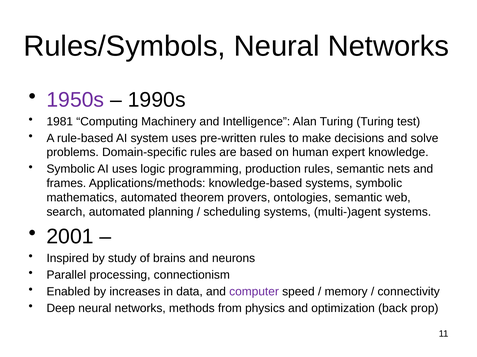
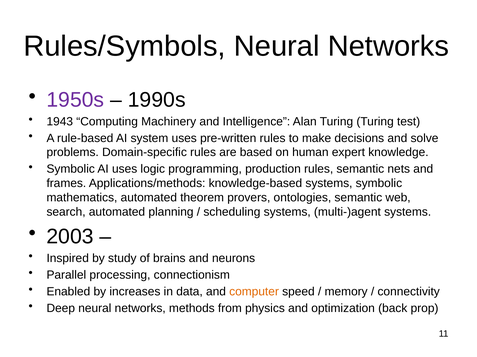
1981: 1981 -> 1943
2001: 2001 -> 2003
computer colour: purple -> orange
